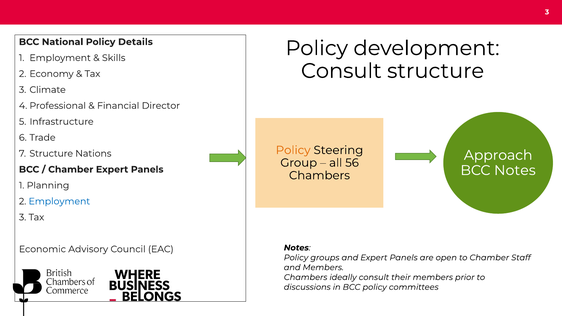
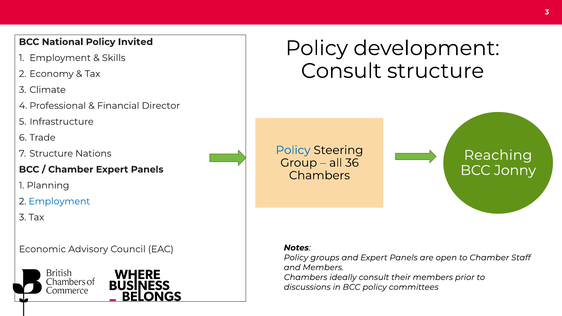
Details: Details -> Invited
Policy at (293, 150) colour: orange -> blue
Approach: Approach -> Reaching
56: 56 -> 36
BCC Notes: Notes -> Jonny
